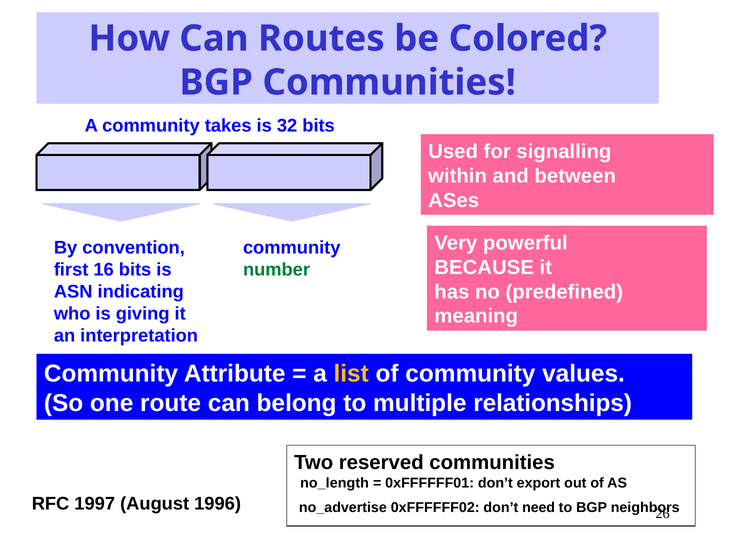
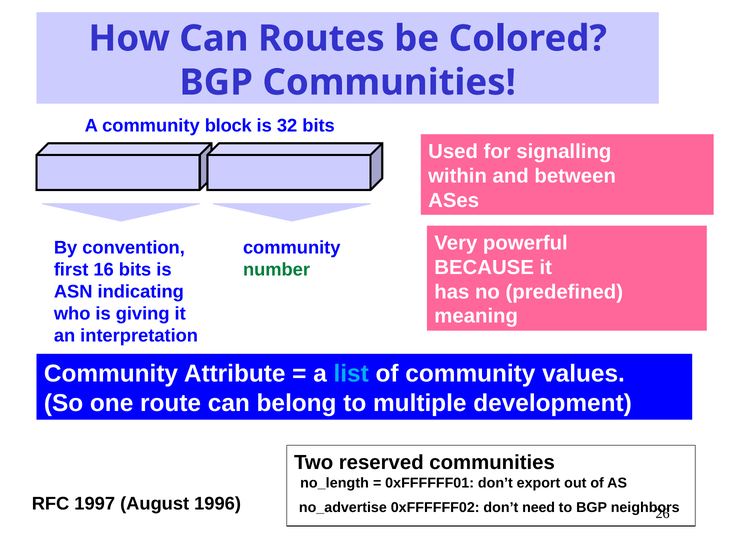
takes: takes -> block
list colour: yellow -> light blue
relationships: relationships -> development
